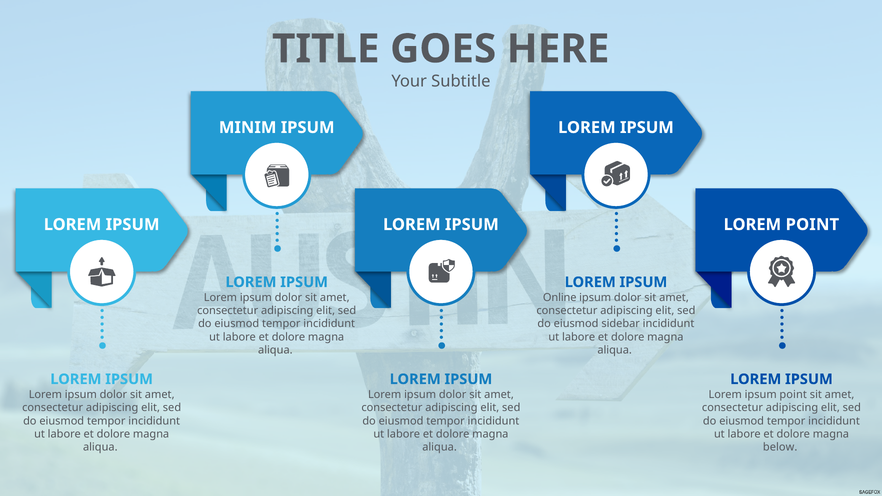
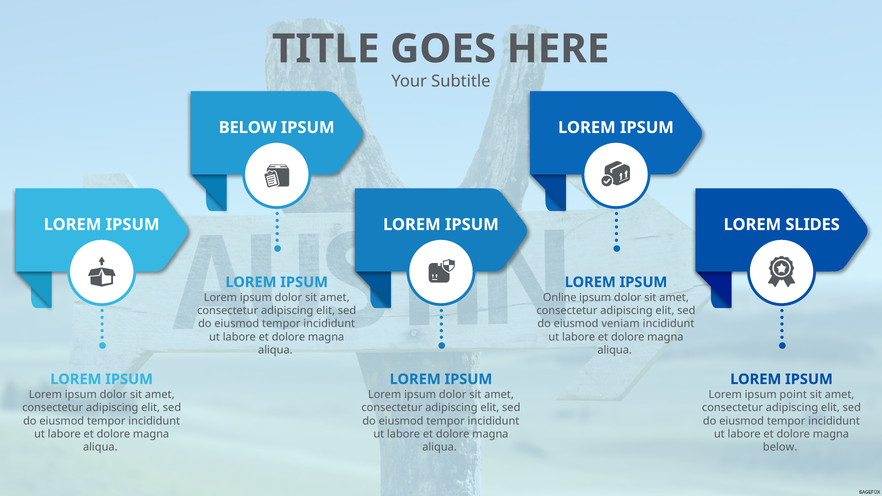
MINIM at (248, 128): MINIM -> BELOW
LOREM POINT: POINT -> SLIDES
sidebar: sidebar -> veniam
